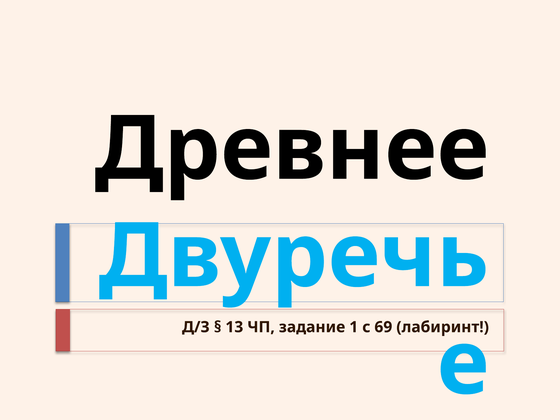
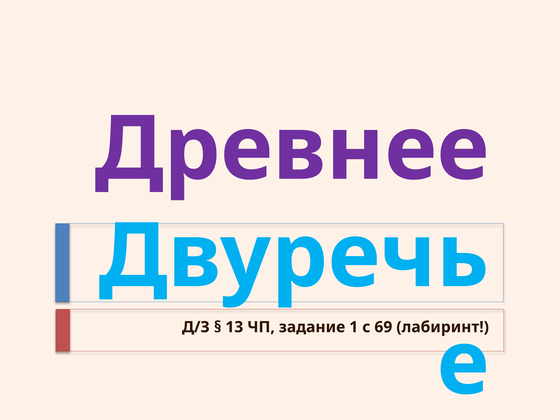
Древнее colour: black -> purple
